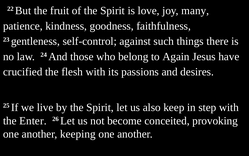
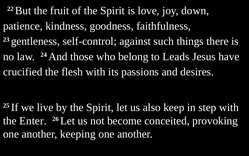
many: many -> down
Again: Again -> Leads
